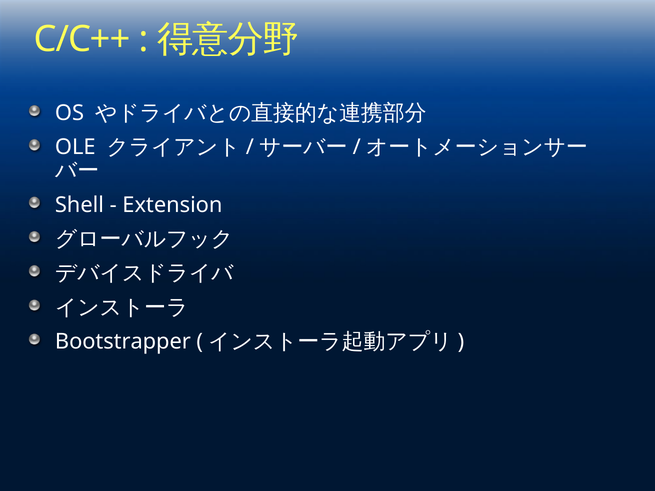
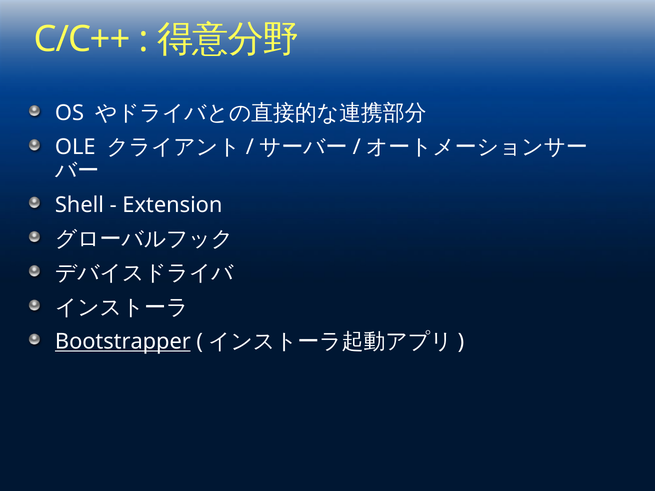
Bootstrapper underline: none -> present
